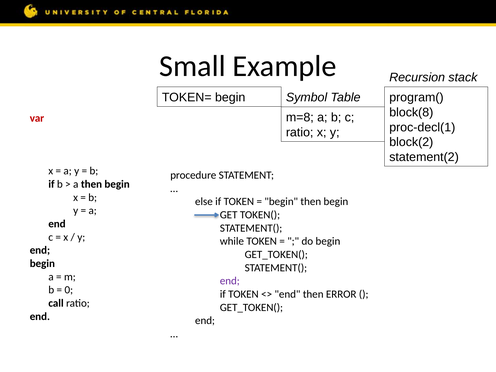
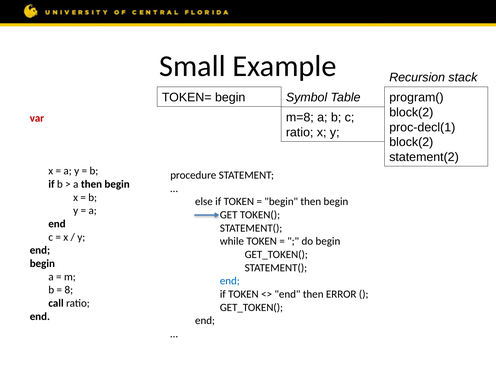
block(8 at (411, 112): block(8 -> block(2
end at (230, 281) colour: purple -> blue
0 at (69, 290): 0 -> 8
